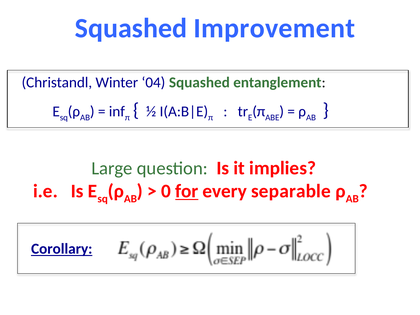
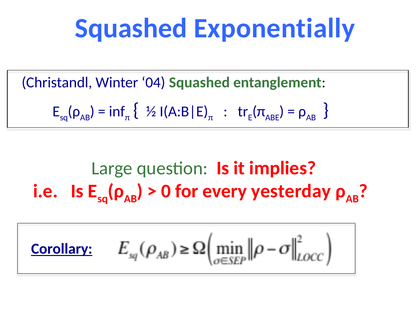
Improvement: Improvement -> Exponentially
for underline: present -> none
separable: separable -> yesterday
